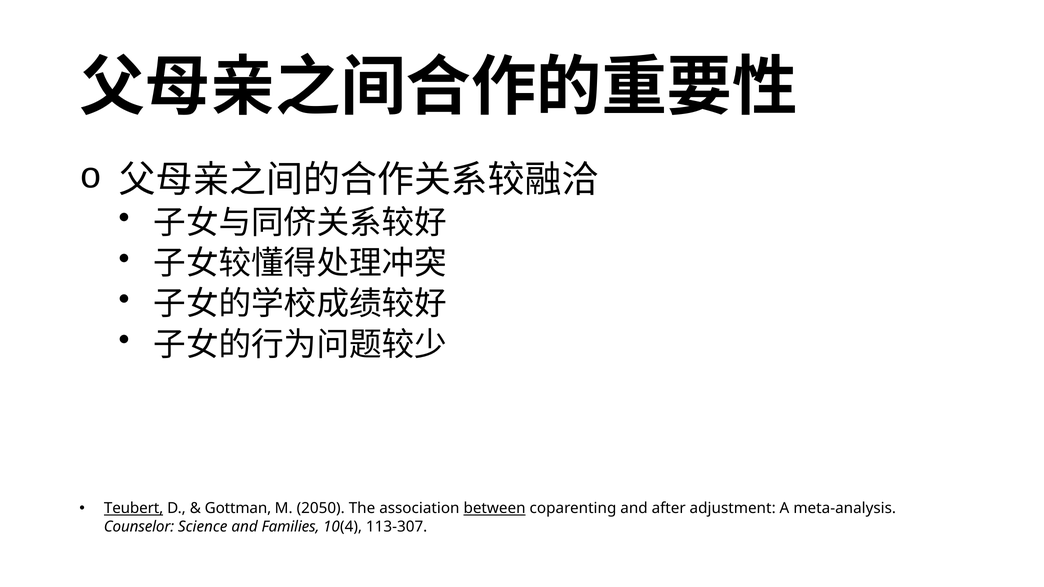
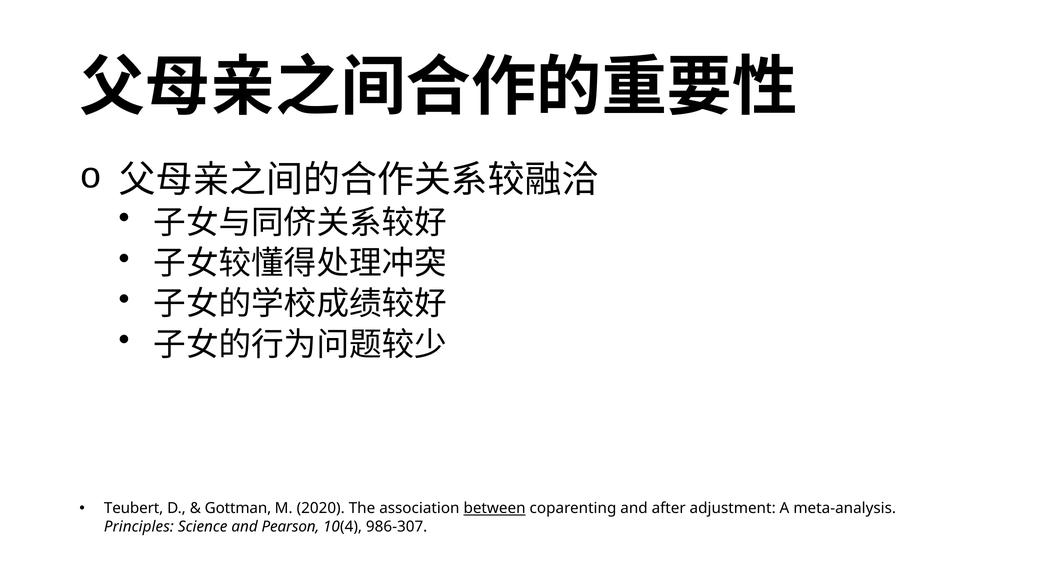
Teubert underline: present -> none
2050: 2050 -> 2020
Counselor: Counselor -> Principles
Families: Families -> Pearson
113-307: 113-307 -> 986-307
